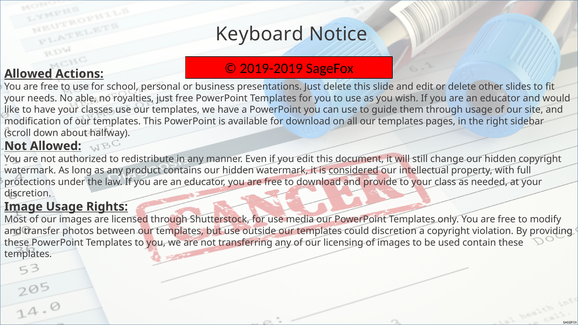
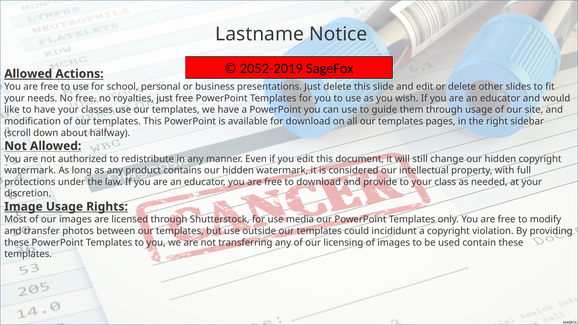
Keyboard: Keyboard -> Lastname
2019-2019: 2019-2019 -> 2052-2019
No able: able -> free
considered underline: present -> none
could discretion: discretion -> incididunt
